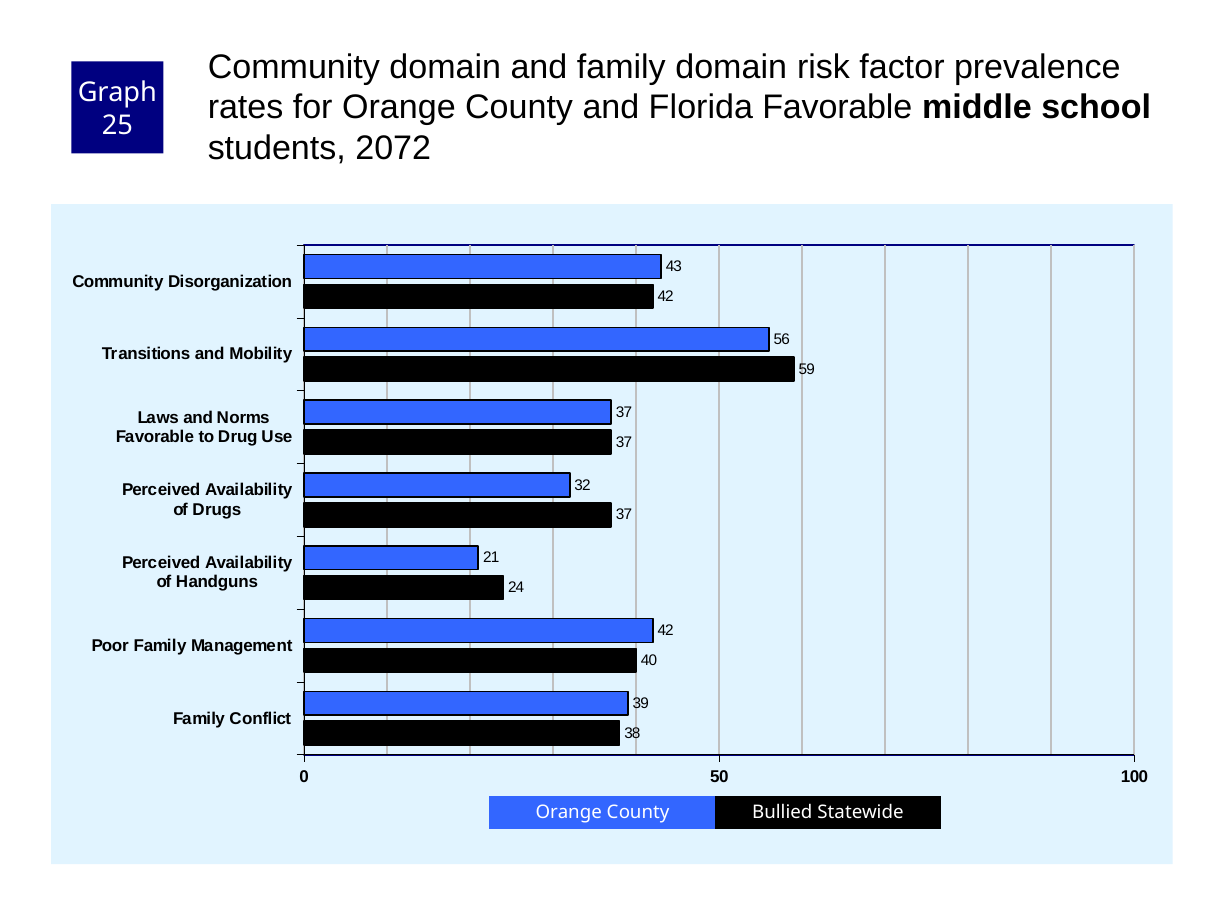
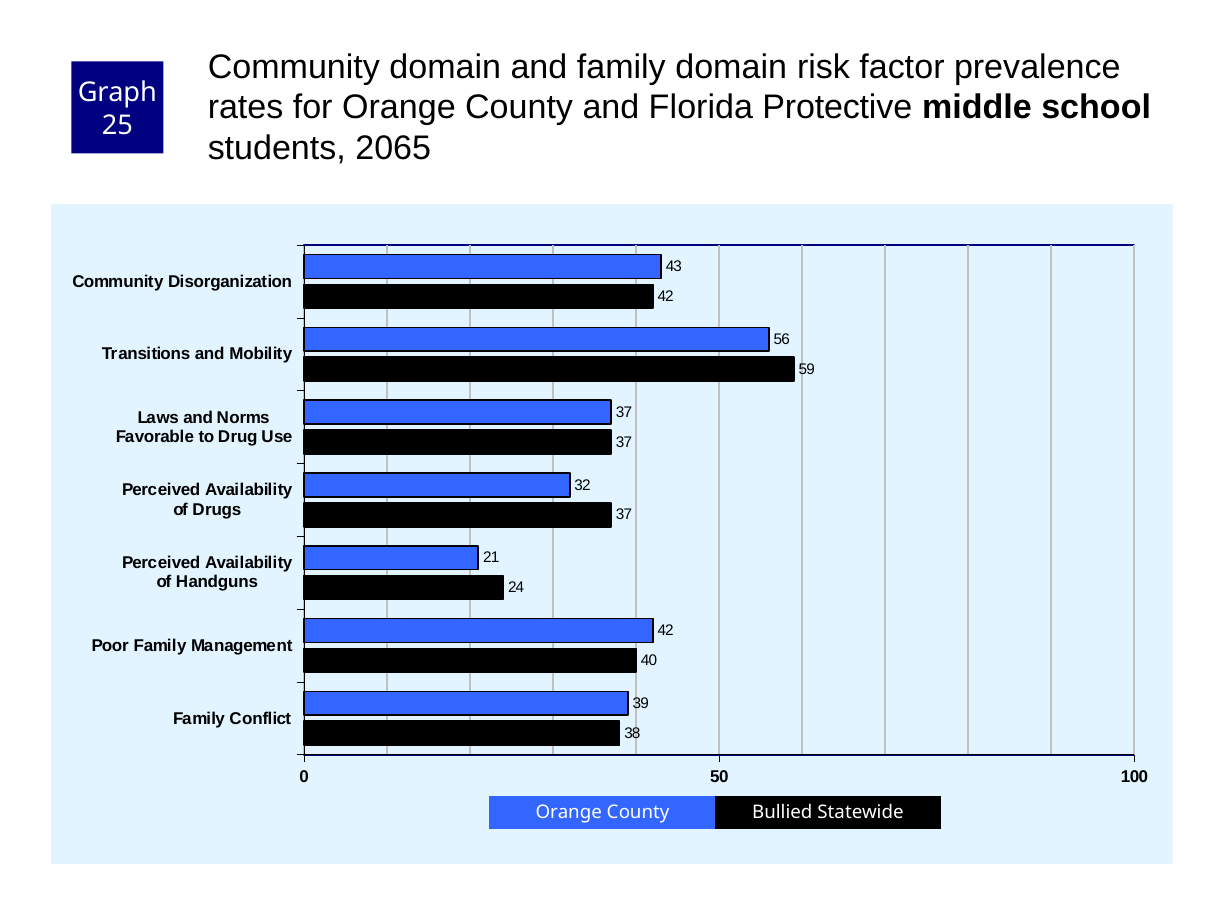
Florida Favorable: Favorable -> Protective
2072: 2072 -> 2065
